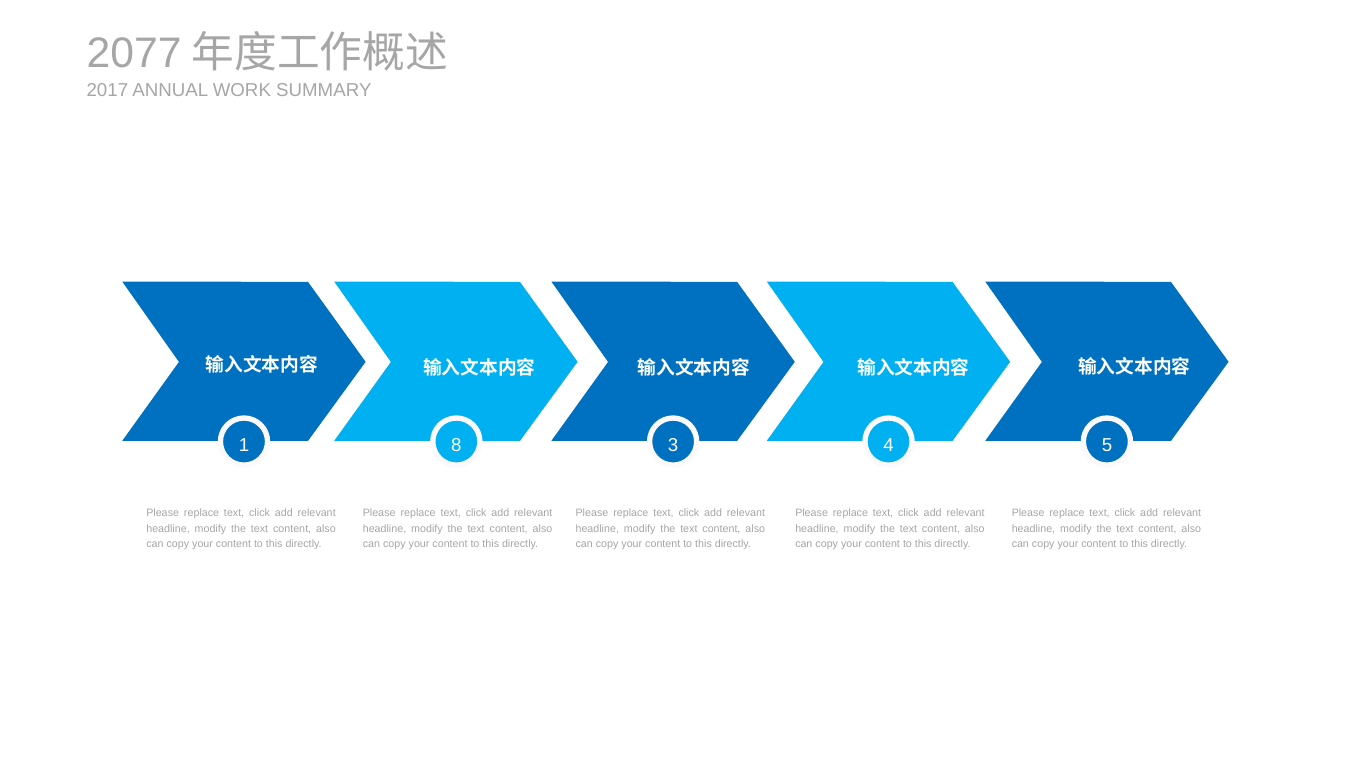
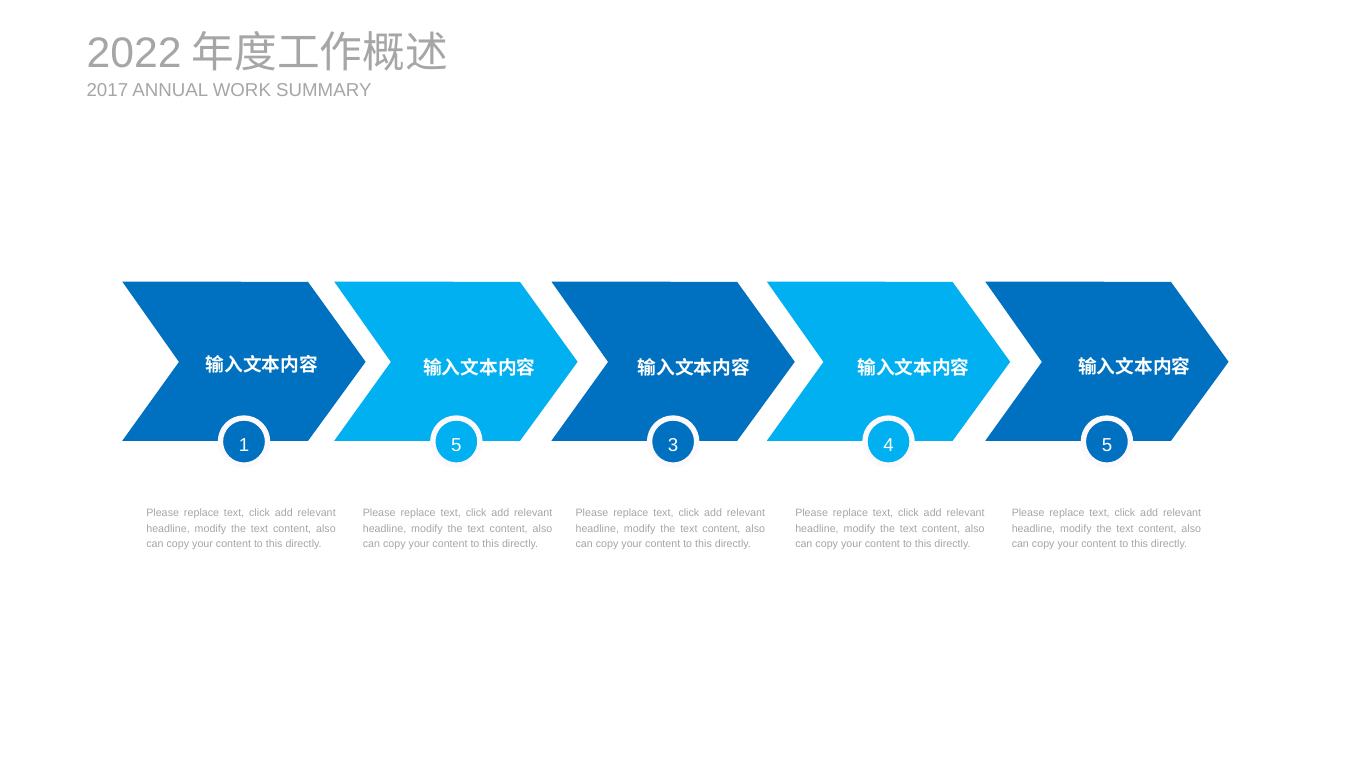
2077: 2077 -> 2022
1 8: 8 -> 5
